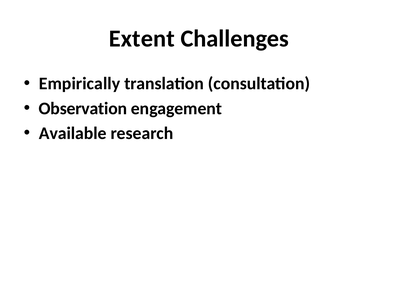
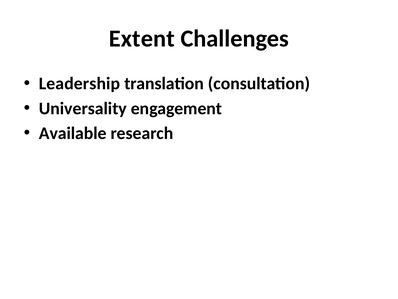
Empirically: Empirically -> Leadership
Observation: Observation -> Universality
